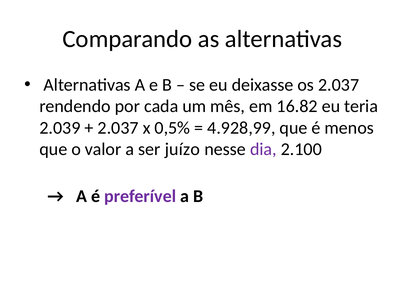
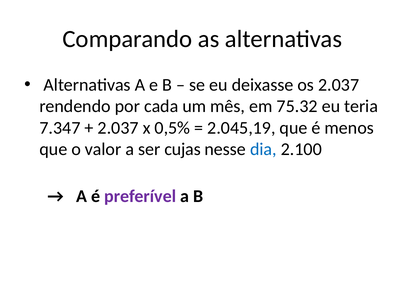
16.82: 16.82 -> 75.32
2.039: 2.039 -> 7.347
4.928,99: 4.928,99 -> 2.045,19
juízo: juízo -> cujas
dia colour: purple -> blue
